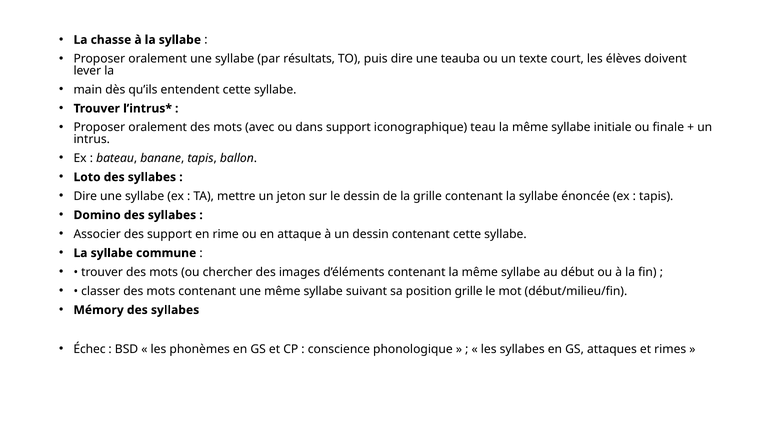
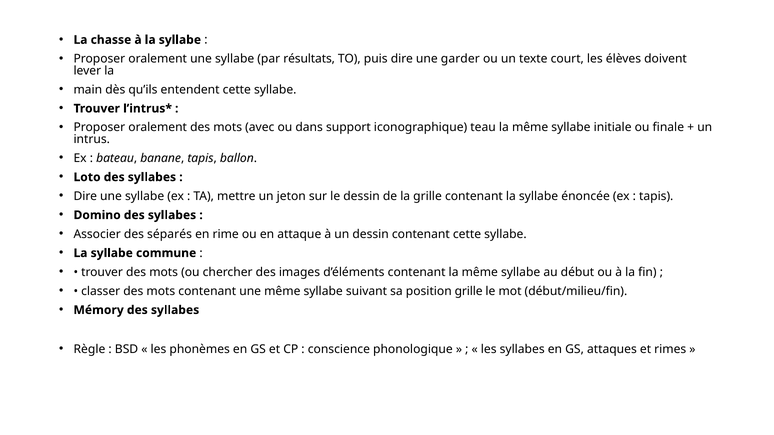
teauba: teauba -> garder
des support: support -> séparés
Échec: Échec -> Règle
